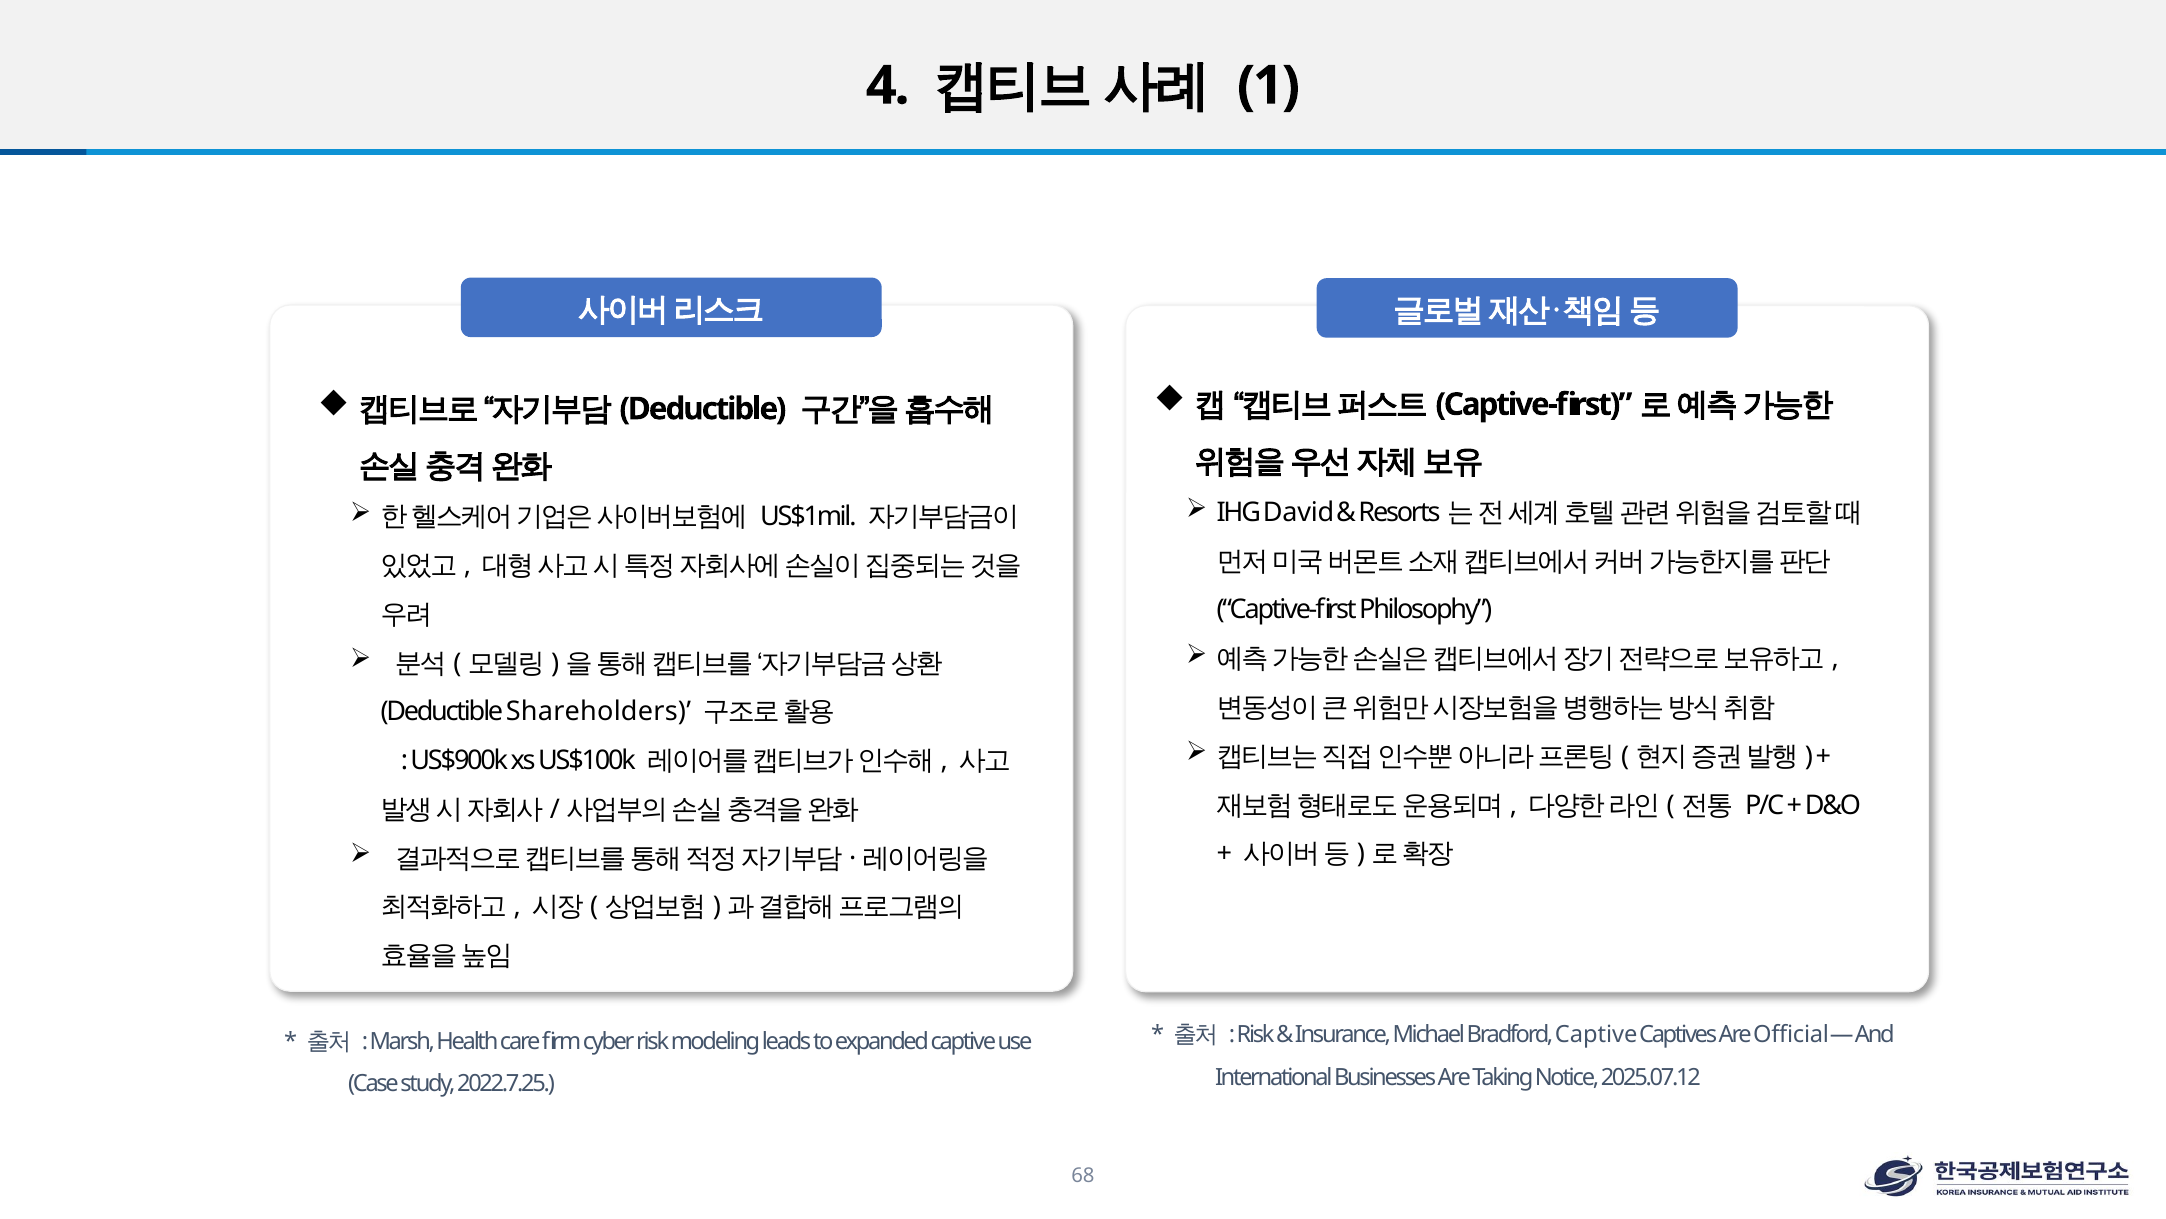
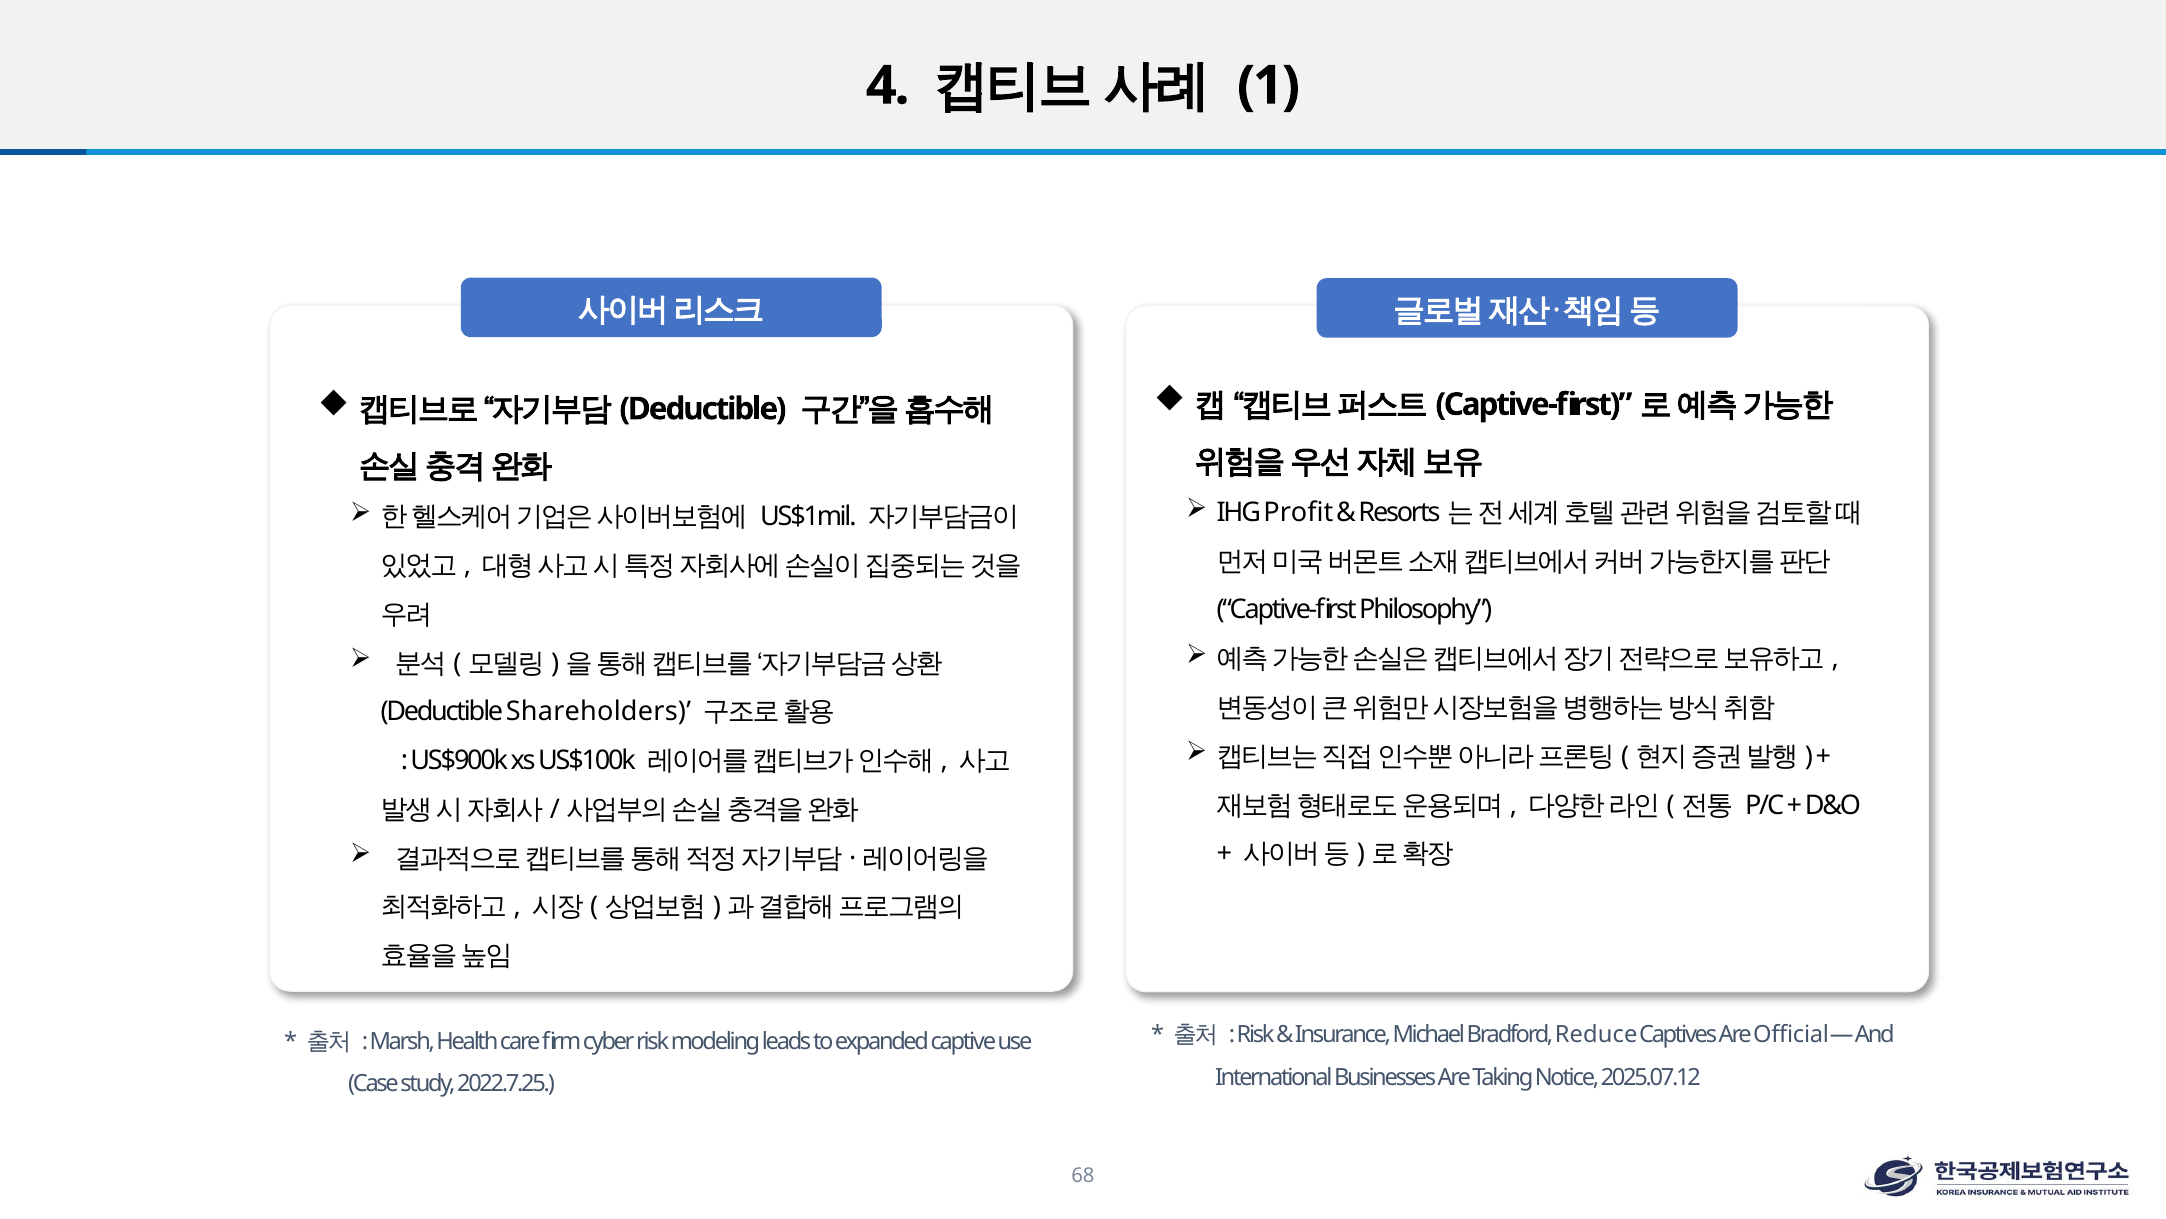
David: David -> Profit
Bradford Captive: Captive -> Reduce
